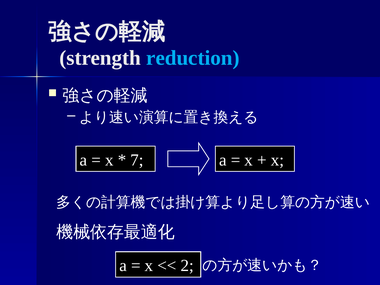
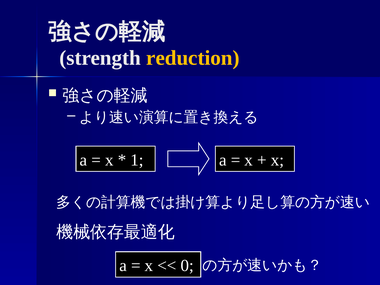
reduction colour: light blue -> yellow
7: 7 -> 1
2: 2 -> 0
